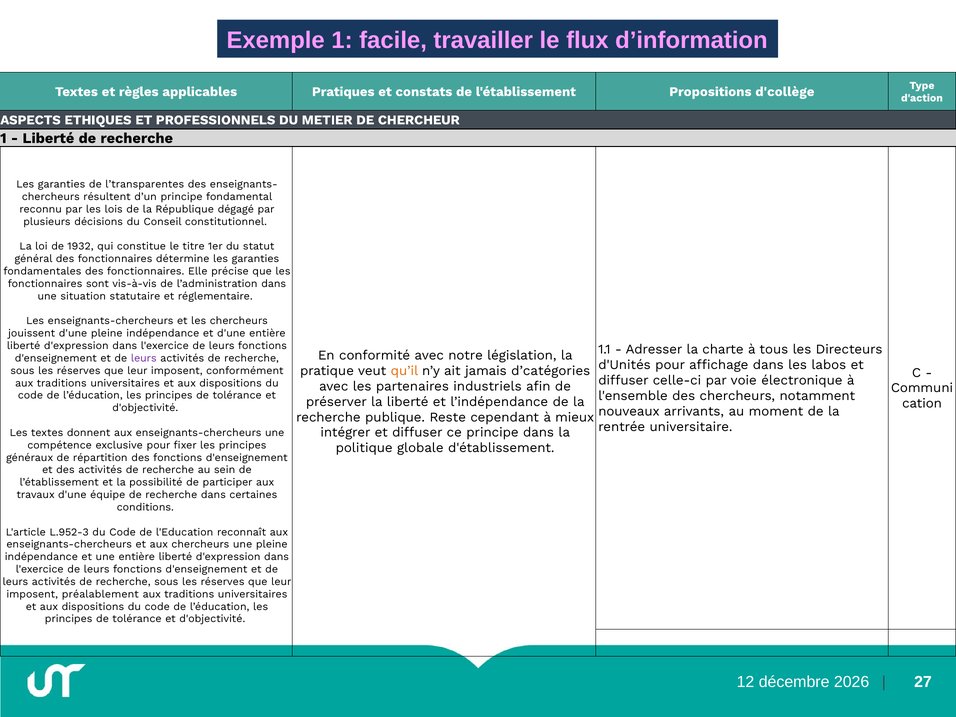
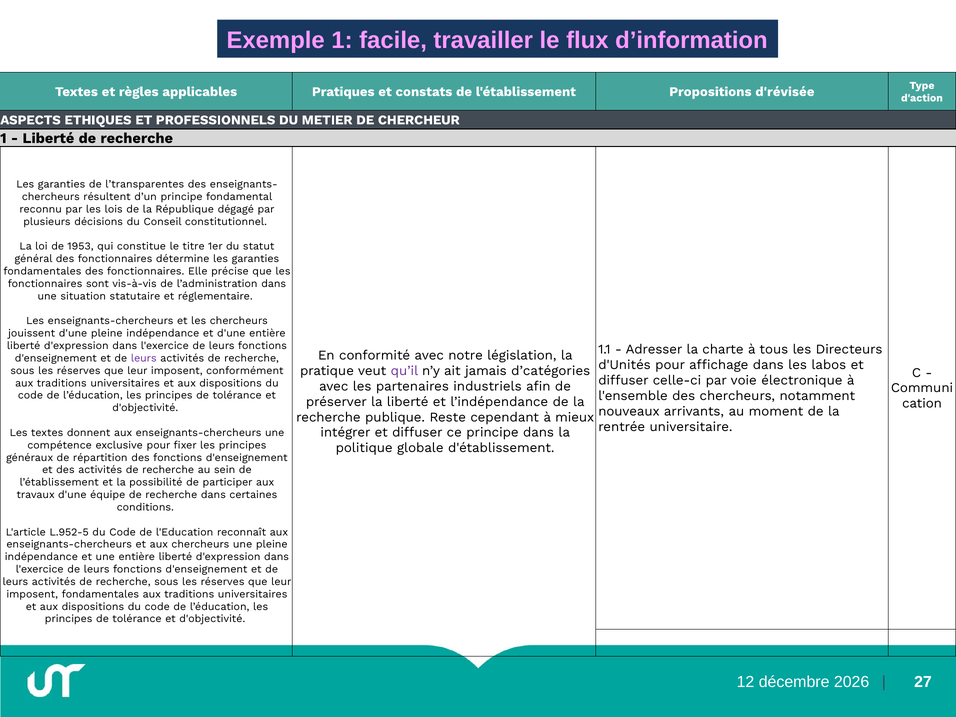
d'collège: d'collège -> d'révisée
1932: 1932 -> 1953
qu’il colour: orange -> purple
L.952-3: L.952-3 -> L.952-5
imposent préalablement: préalablement -> fondamentales
